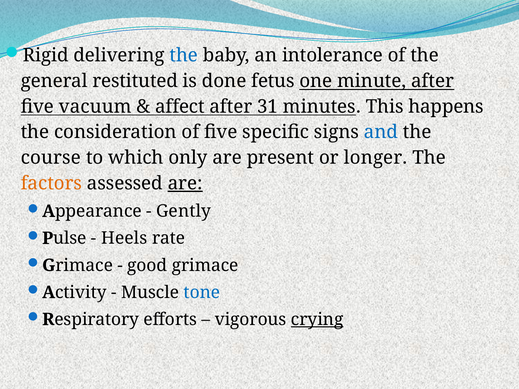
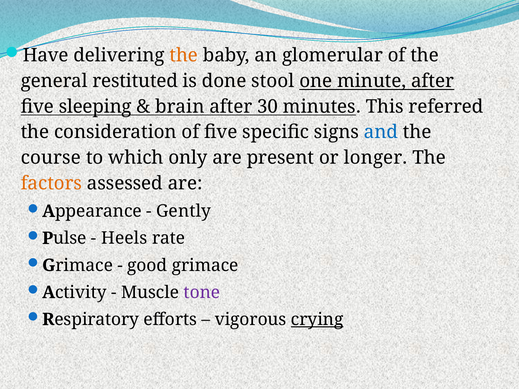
Rigid: Rigid -> Have
the at (184, 55) colour: blue -> orange
intolerance: intolerance -> glomerular
fetus: fetus -> stool
vacuum: vacuum -> sleeping
affect: affect -> brain
31: 31 -> 30
happens: happens -> referred
are at (185, 183) underline: present -> none
tone colour: blue -> purple
